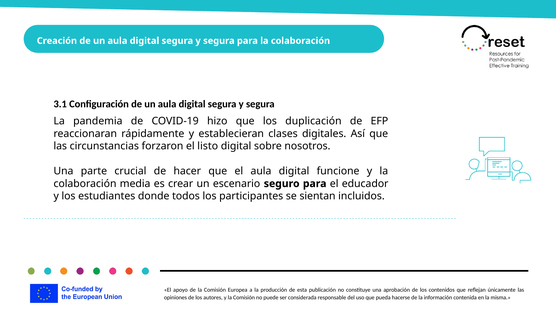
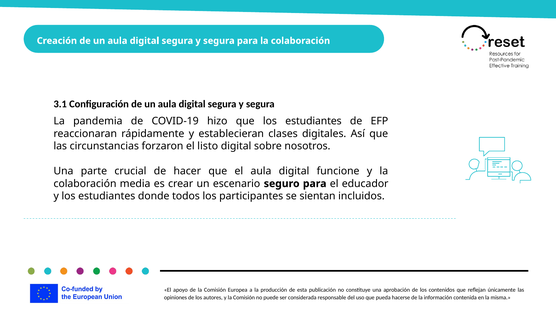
que los duplicación: duplicación -> estudiantes
